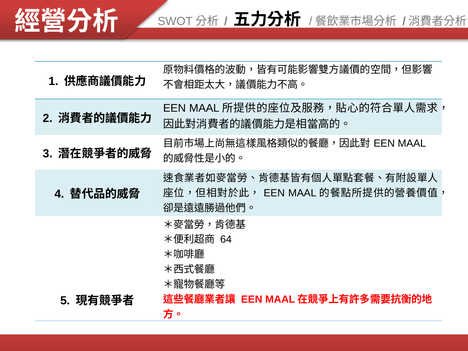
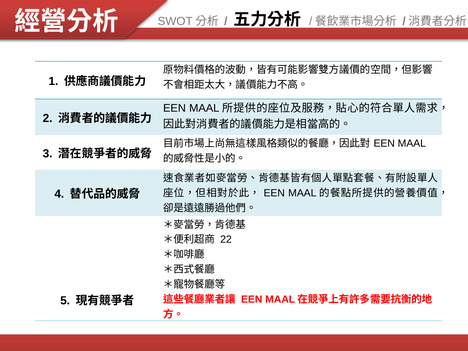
64: 64 -> 22
